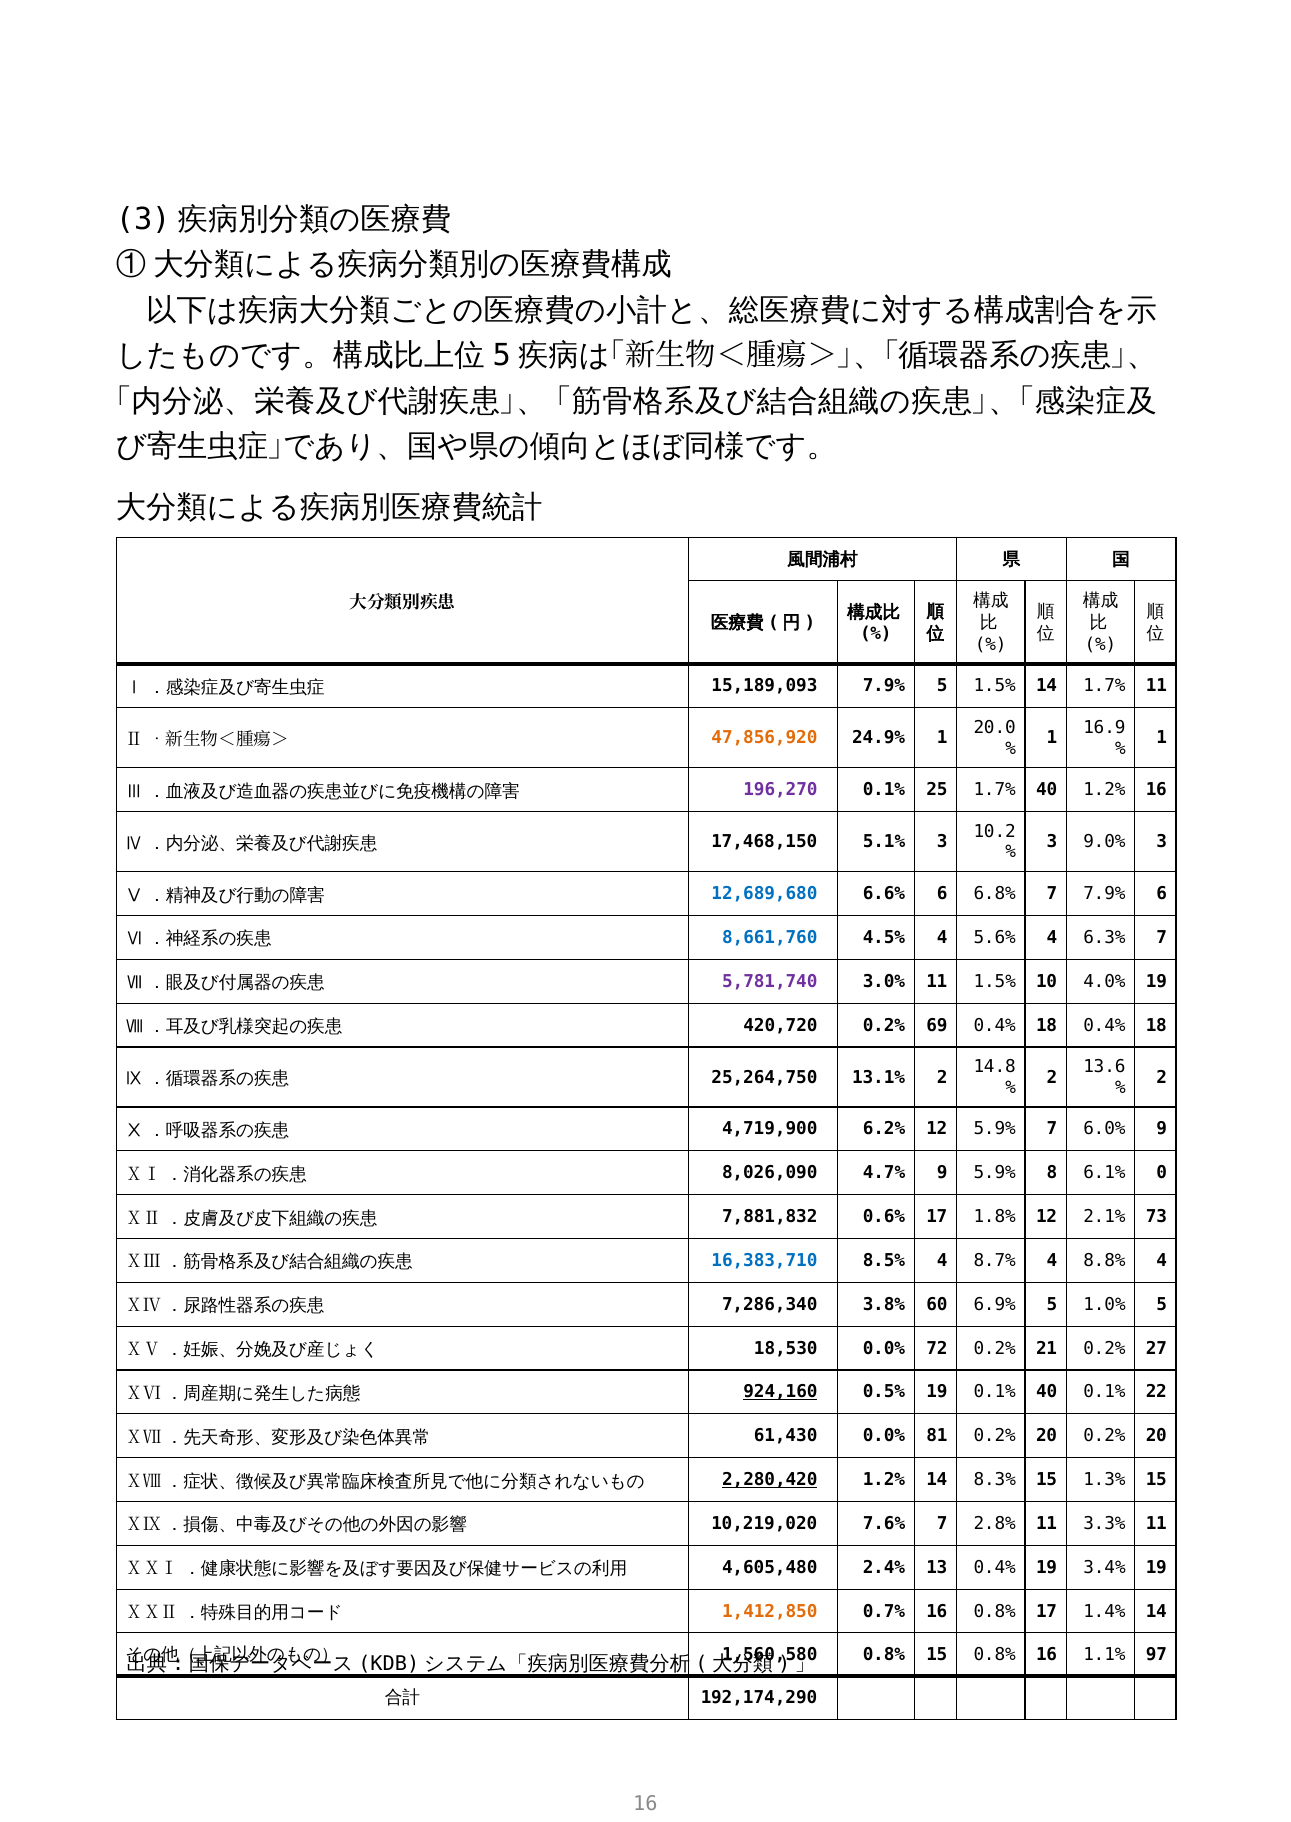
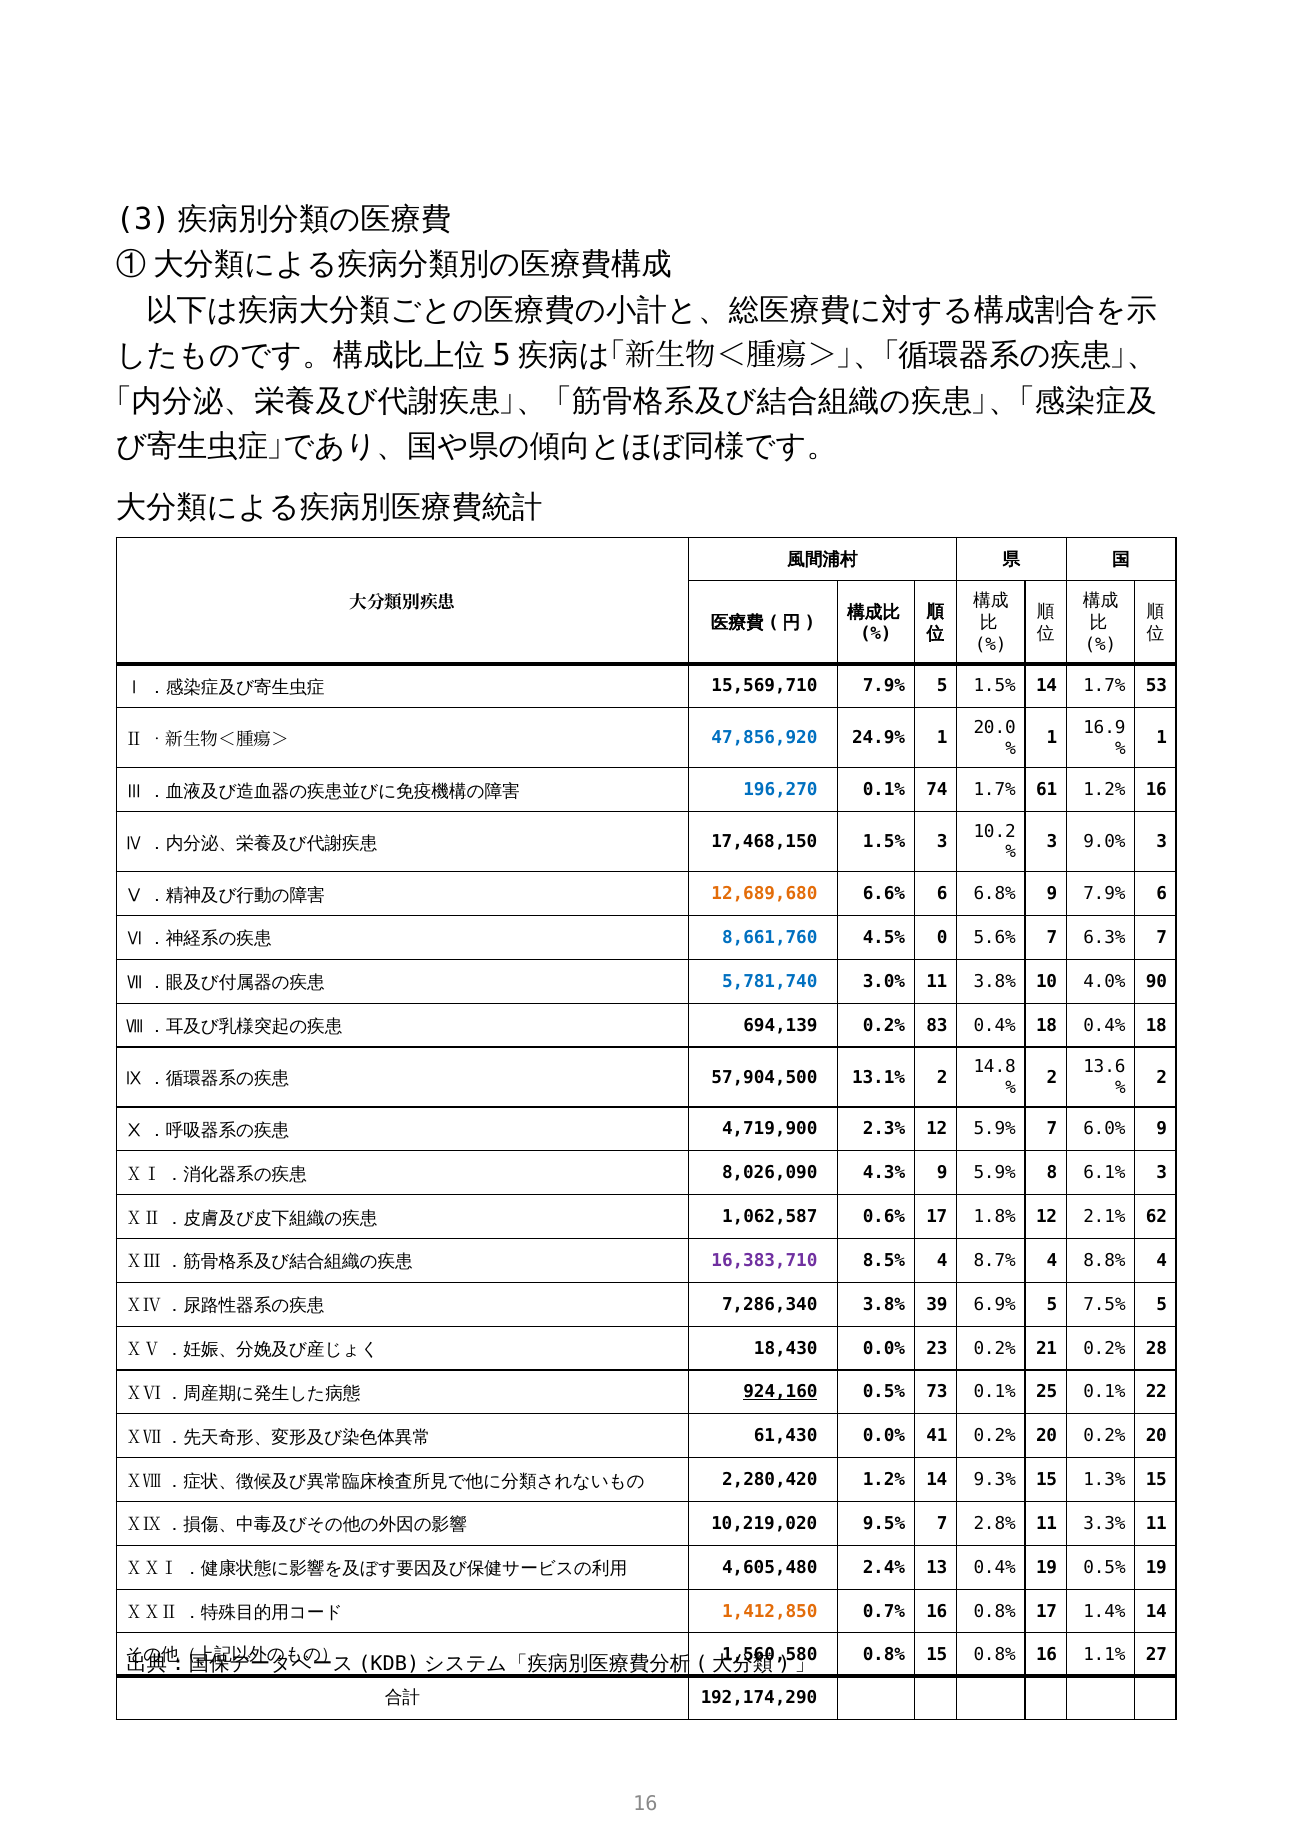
15,189,093: 15,189,093 -> 15,569,710
1.7% 11: 11 -> 53
47,856,920 colour: orange -> blue
196,270 colour: purple -> blue
25: 25 -> 74
1.7% 40: 40 -> 61
17,468,150 5.1%: 5.1% -> 1.5%
12,689,680 colour: blue -> orange
6.8% 7: 7 -> 9
4.5% 4: 4 -> 0
5.6% 4: 4 -> 7
5,781,740 colour: purple -> blue
11 1.5%: 1.5% -> 3.8%
4.0% 19: 19 -> 90
420,720: 420,720 -> 694,139
69: 69 -> 83
25,264,750: 25,264,750 -> 57,904,500
6.2%: 6.2% -> 2.3%
4.7%: 4.7% -> 4.3%
6.1% 0: 0 -> 3
7,881,832: 7,881,832 -> 1,062,587
73: 73 -> 62
16,383,710 colour: blue -> purple
60: 60 -> 39
1.0%: 1.0% -> 7.5%
18,530: 18,530 -> 18,430
72: 72 -> 23
27: 27 -> 28
0.5% 19: 19 -> 73
0.1% 40: 40 -> 25
81: 81 -> 41
2,280,420 underline: present -> none
8.3%: 8.3% -> 9.3%
7.6%: 7.6% -> 9.5%
19 3.4%: 3.4% -> 0.5%
97: 97 -> 27
